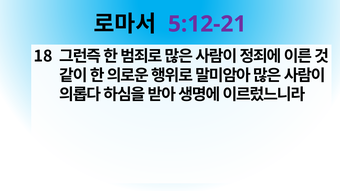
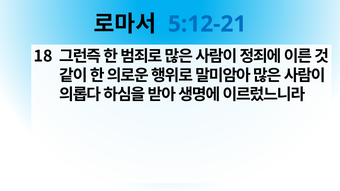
5:12-21 colour: purple -> blue
